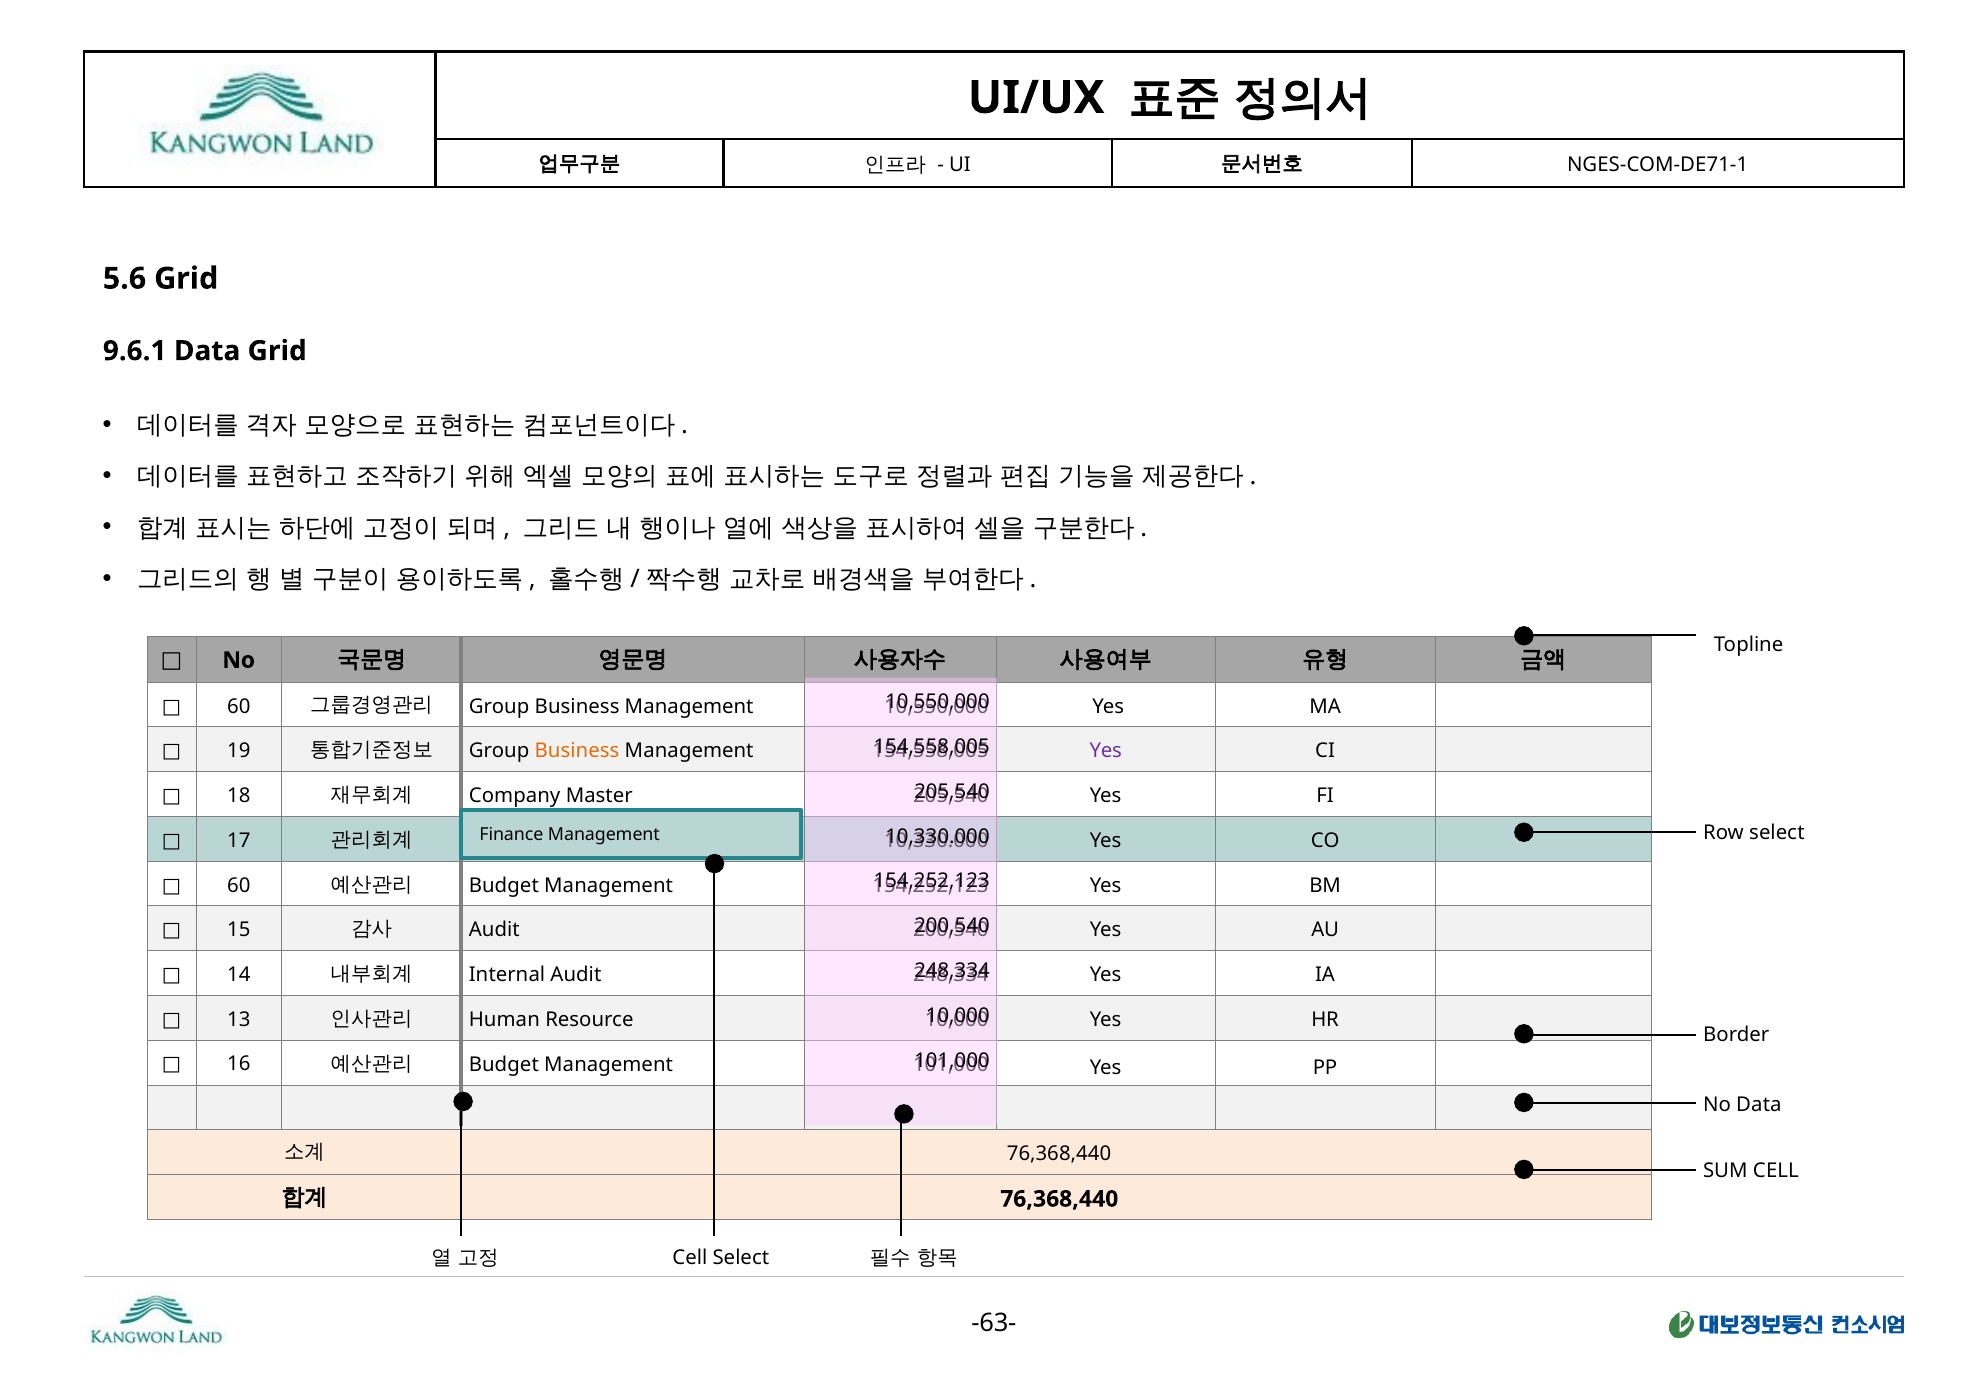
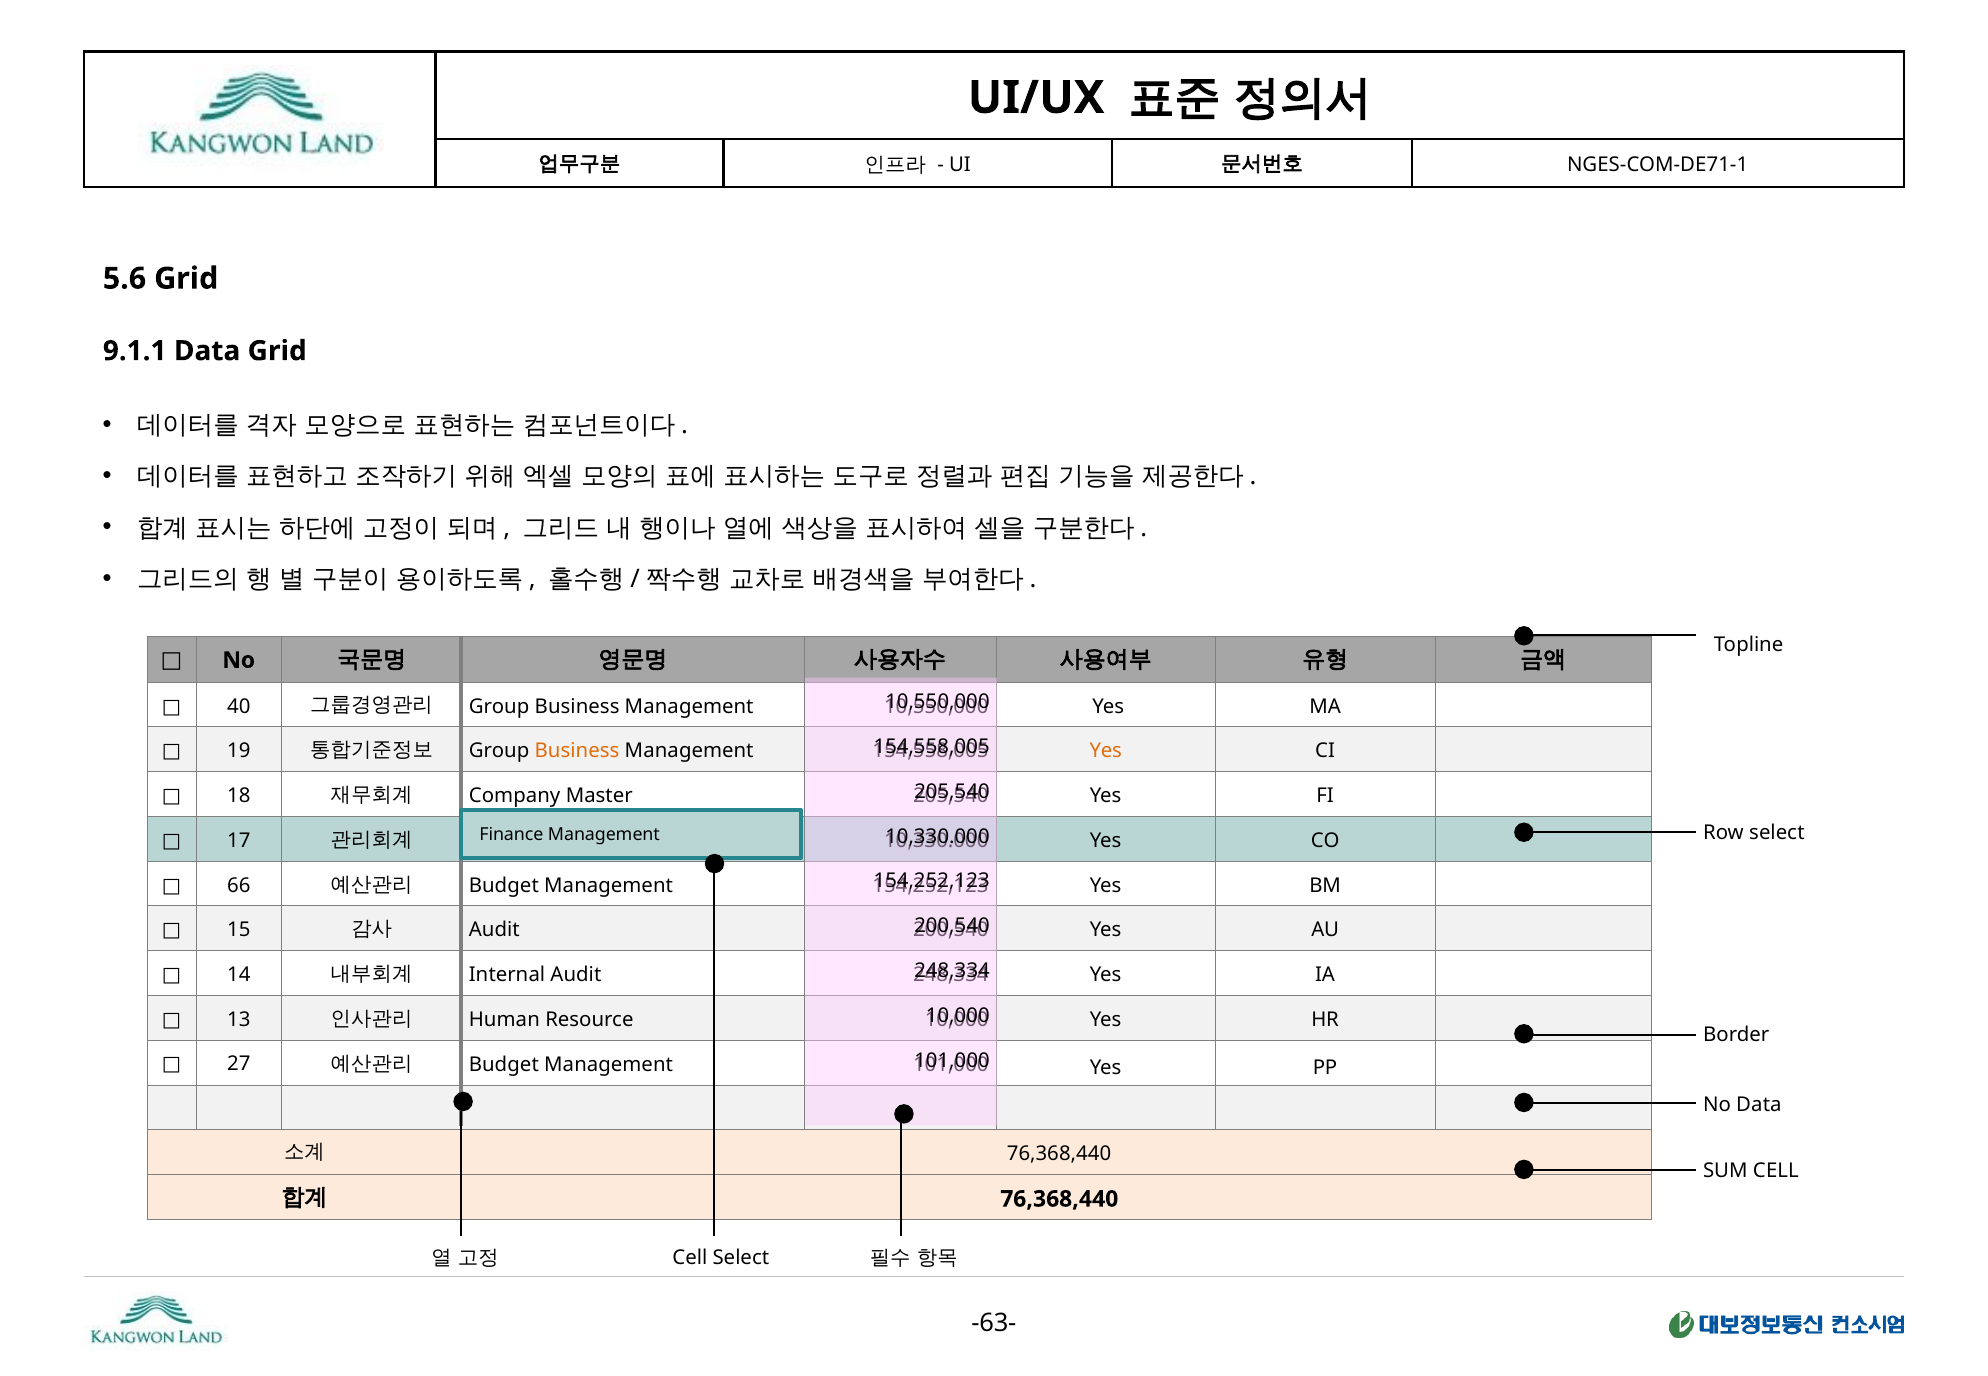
9.6.1: 9.6.1 -> 9.1.1
60 at (239, 706): 60 -> 40
Yes at (1106, 751) colour: purple -> orange
60 at (239, 886): 60 -> 66
16: 16 -> 27
